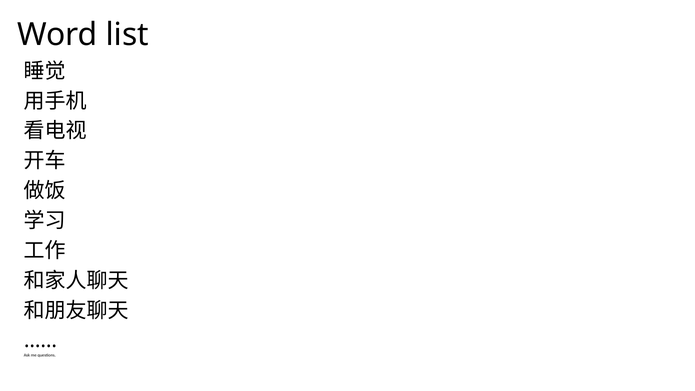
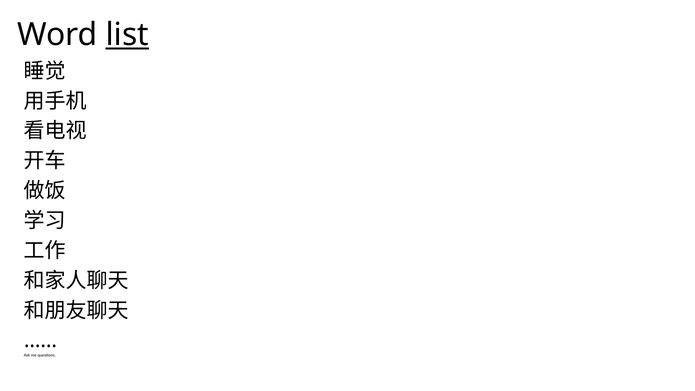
list underline: none -> present
